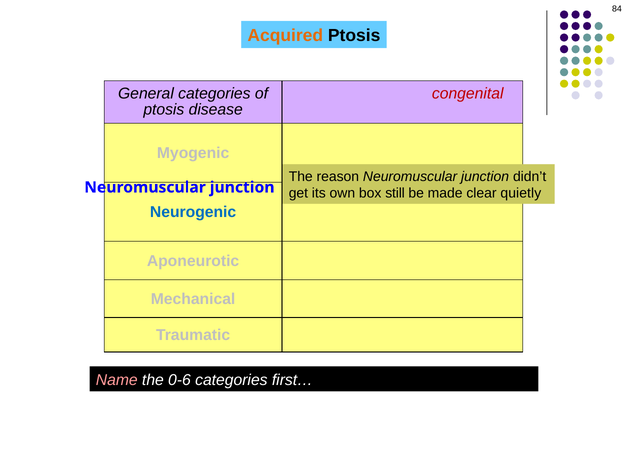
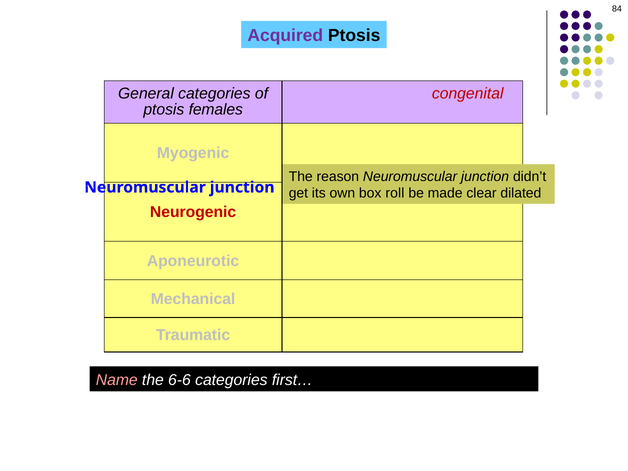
Acquired colour: orange -> purple
disease: disease -> females
still: still -> roll
quietly: quietly -> dilated
Neurogenic colour: blue -> red
0-6: 0-6 -> 6-6
